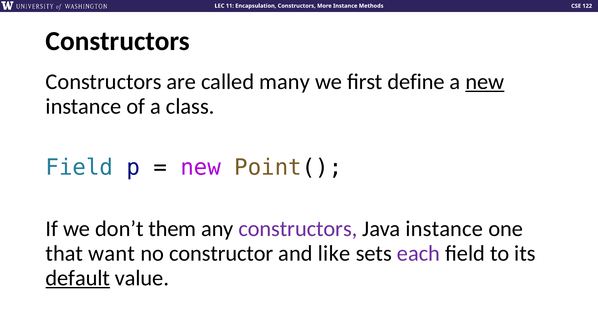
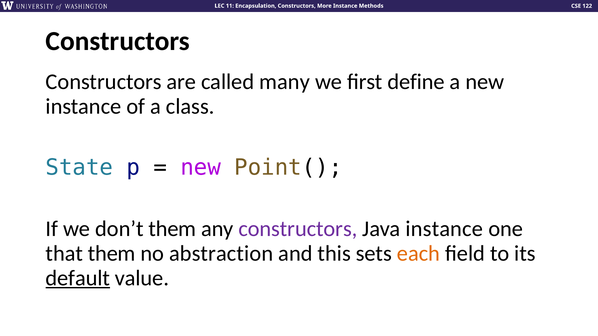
new at (485, 82) underline: present -> none
Field at (79, 167): Field -> State
that want: want -> them
constructor: constructor -> abstraction
like: like -> this
each colour: purple -> orange
